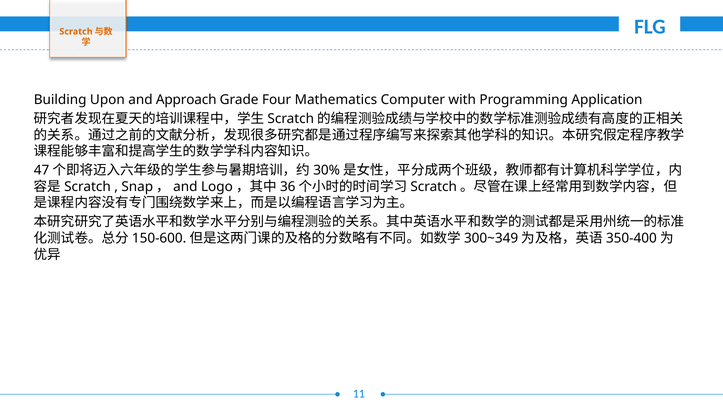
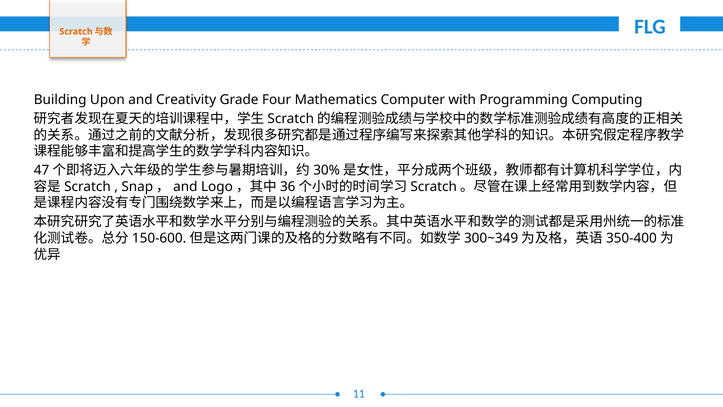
Approach: Approach -> Creativity
Application: Application -> Computing
